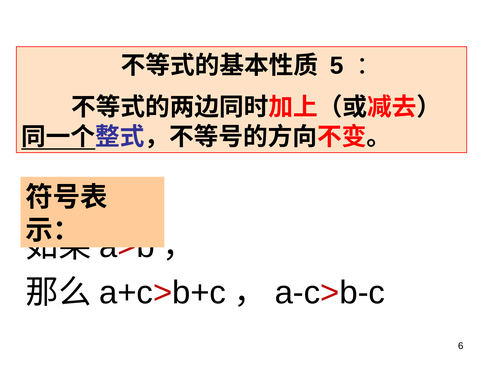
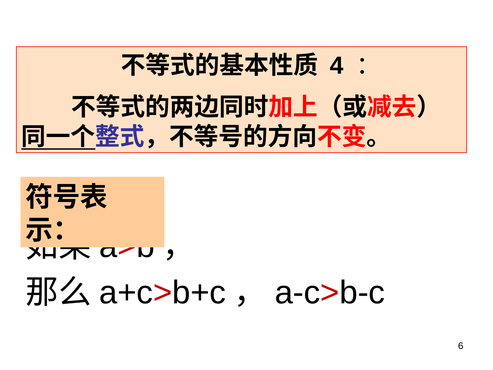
5: 5 -> 4
